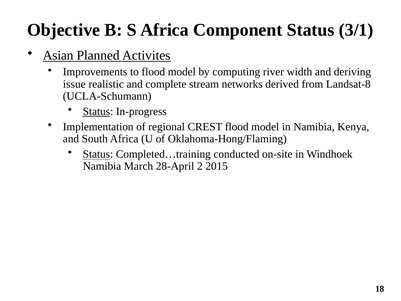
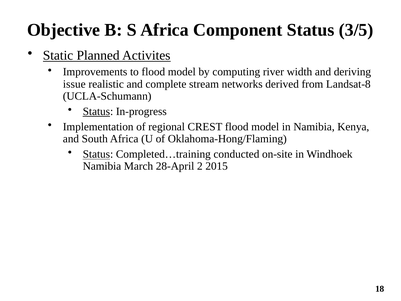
3/1: 3/1 -> 3/5
Asian: Asian -> Static
